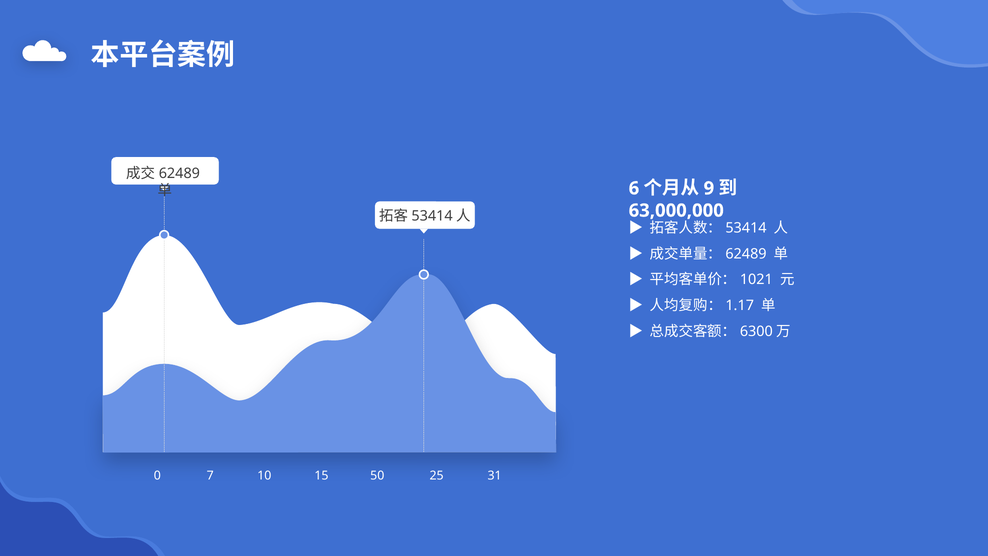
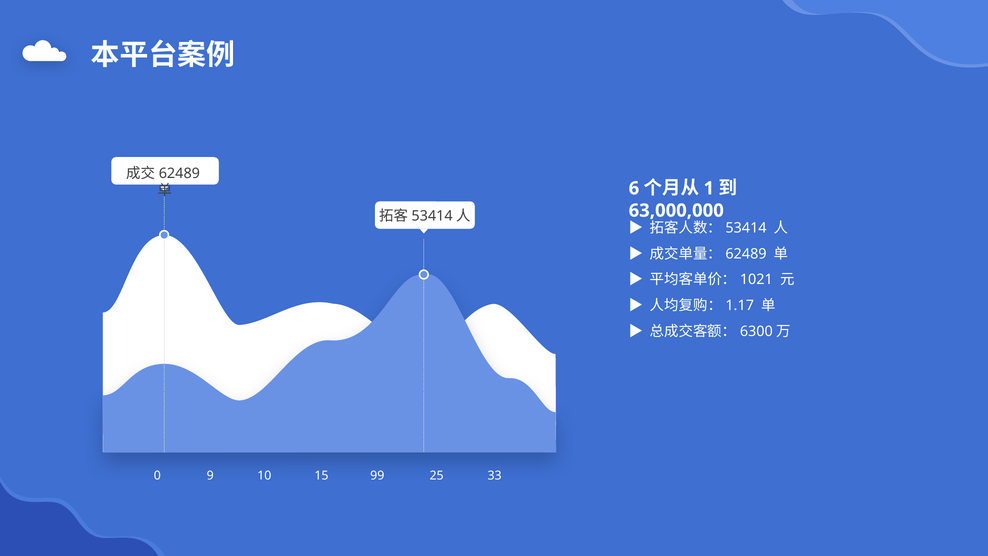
9: 9 -> 1
7: 7 -> 9
50: 50 -> 99
31: 31 -> 33
